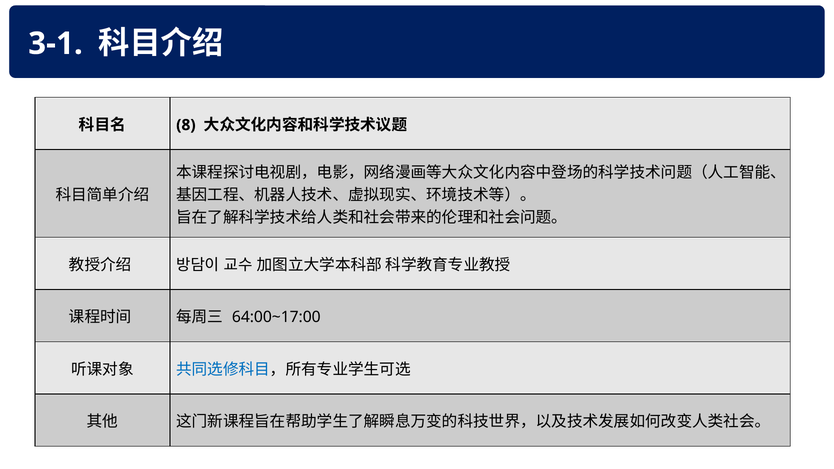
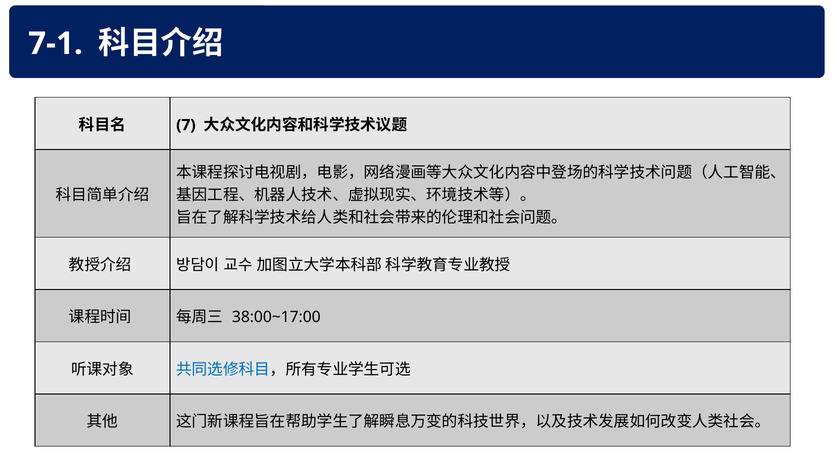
3-1: 3-1 -> 7-1
8: 8 -> 7
64:00~17:00: 64:00~17:00 -> 38:00~17:00
